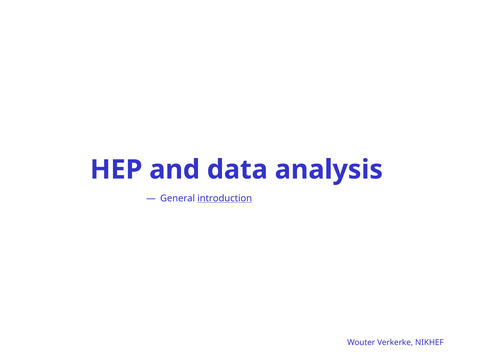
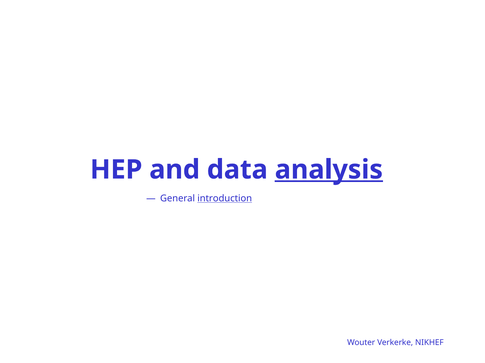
analysis underline: none -> present
